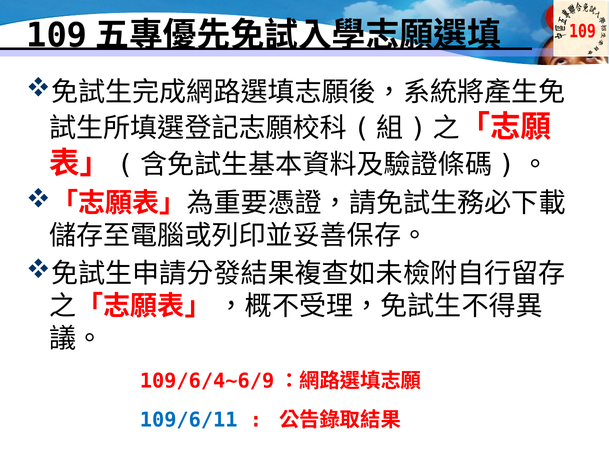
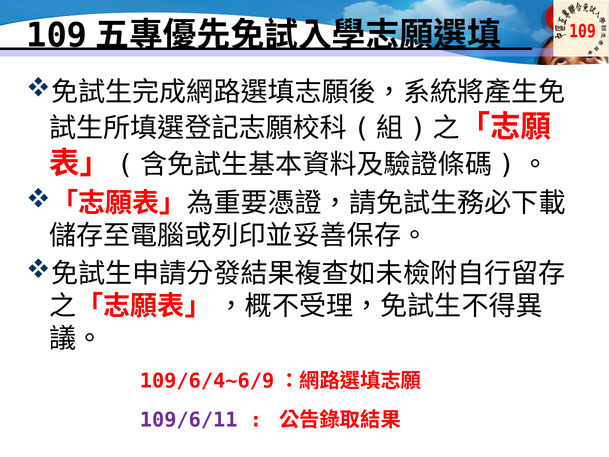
109/6/11 colour: blue -> purple
